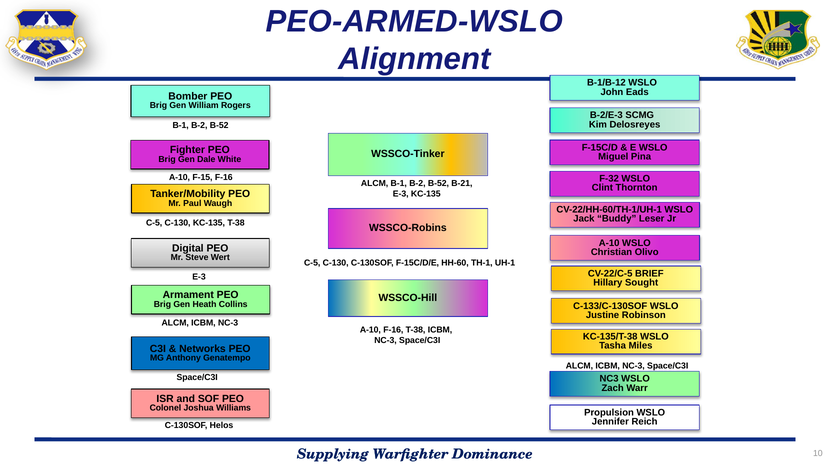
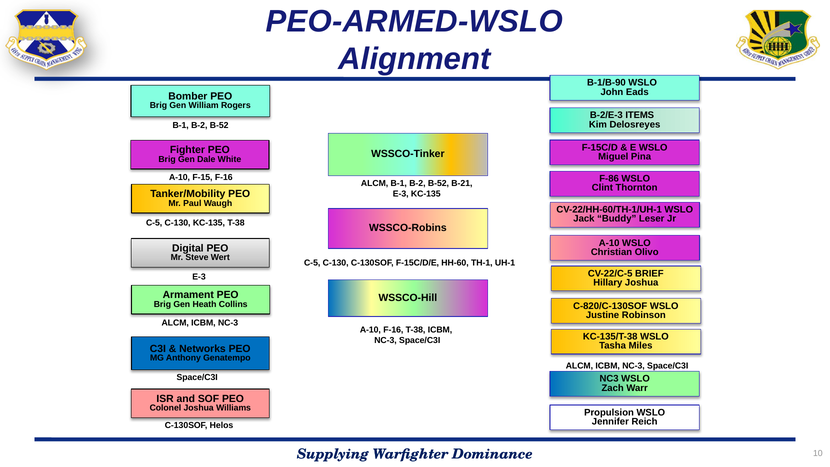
B-1/B-12: B-1/B-12 -> B-1/B-90
SCMG: SCMG -> ITEMS
F-32: F-32 -> F-86
Hillary Sought: Sought -> Joshua
C-133/C-130SOF: C-133/C-130SOF -> C-820/C-130SOF
